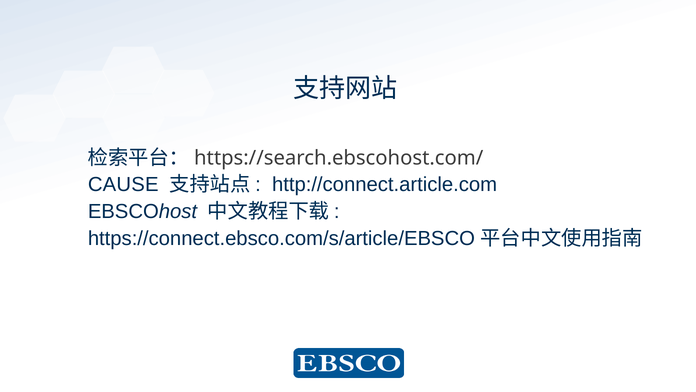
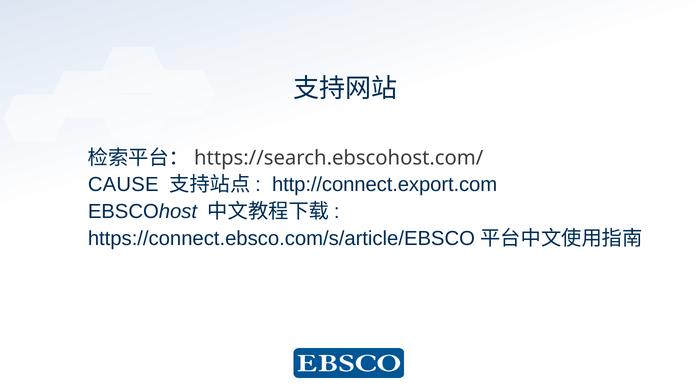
http://connect.article.com: http://connect.article.com -> http://connect.export.com
